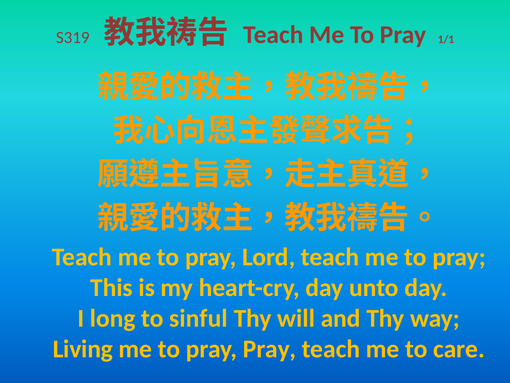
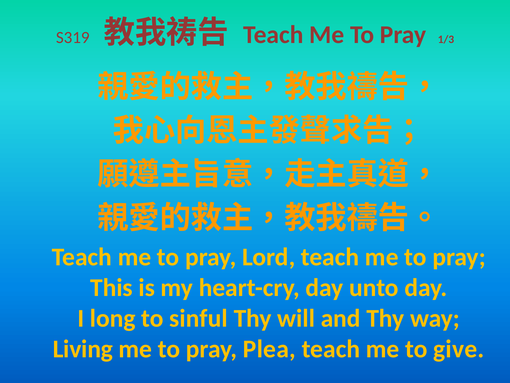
1/1: 1/1 -> 1/3
pray Pray: Pray -> Plea
care: care -> give
